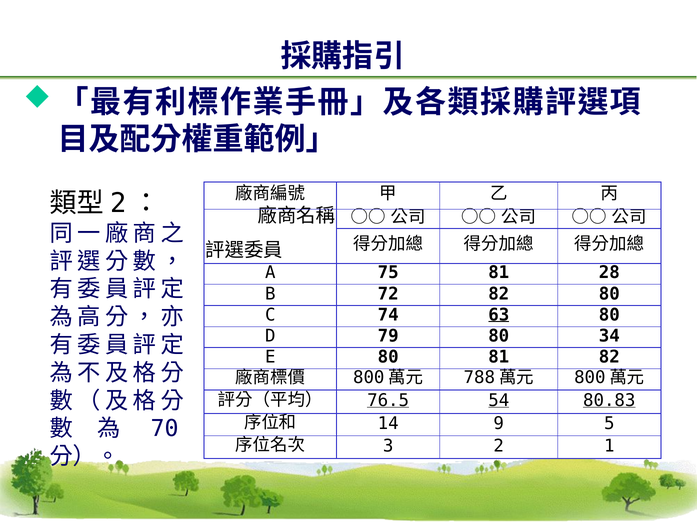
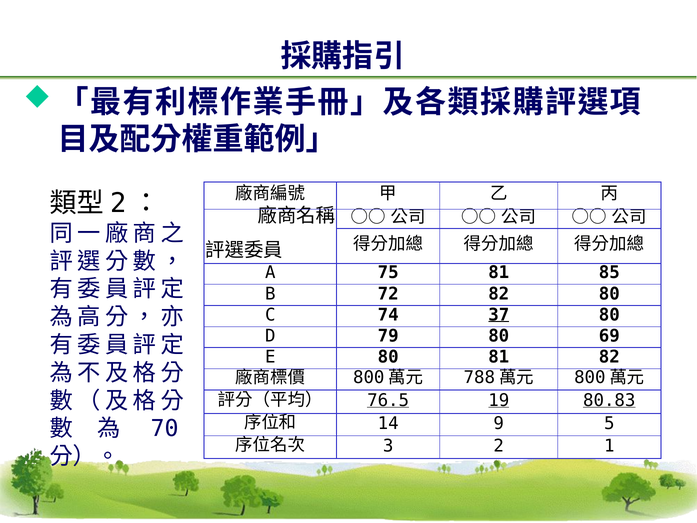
28: 28 -> 85
63: 63 -> 37
34: 34 -> 69
54: 54 -> 19
